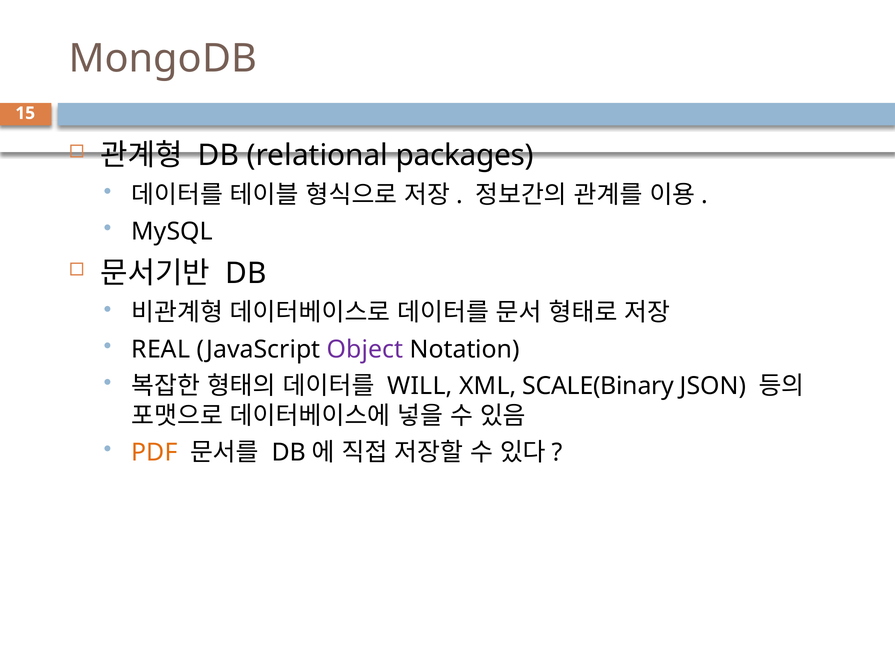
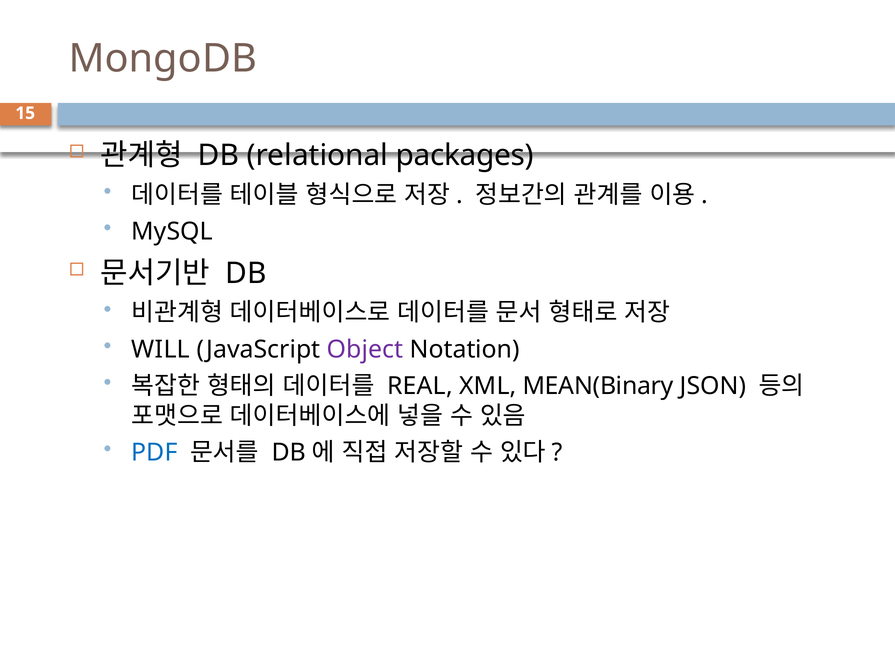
REAL: REAL -> WILL
WILL: WILL -> REAL
SCALE(Binary: SCALE(Binary -> MEAN(Binary
PDF colour: orange -> blue
